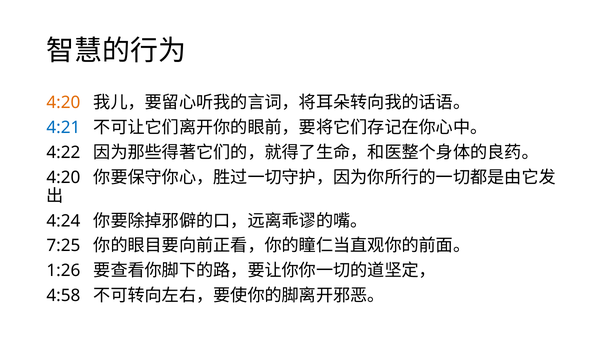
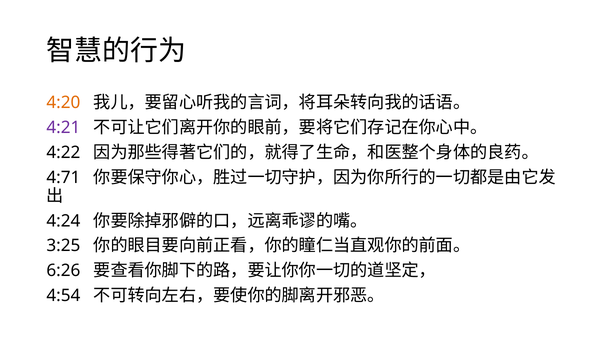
4:21 colour: blue -> purple
4:20 at (63, 177): 4:20 -> 4:71
7:25: 7:25 -> 3:25
1:26: 1:26 -> 6:26
4:58: 4:58 -> 4:54
